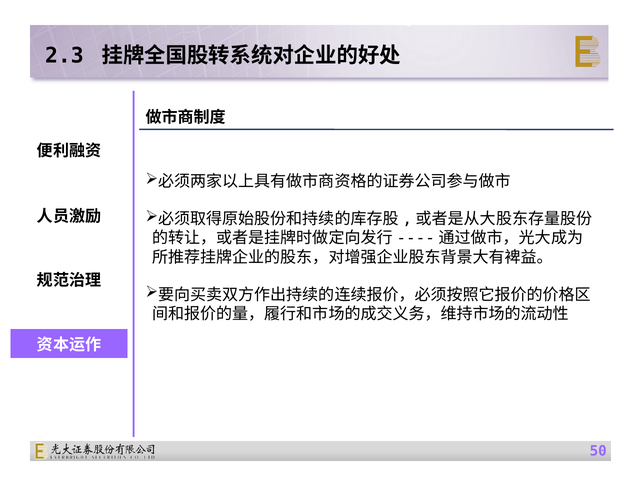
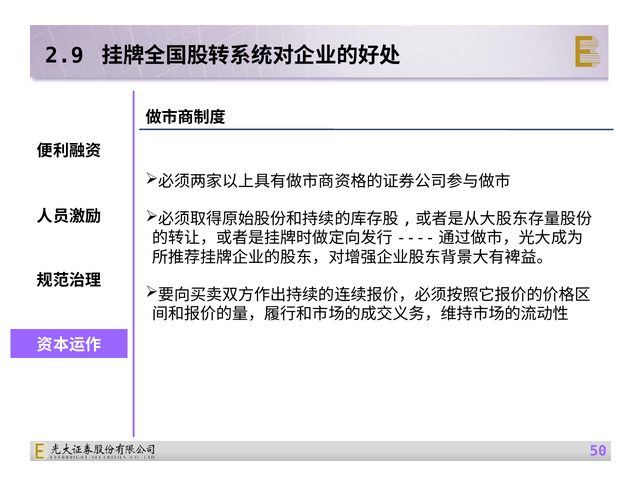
2.3: 2.3 -> 2.9
